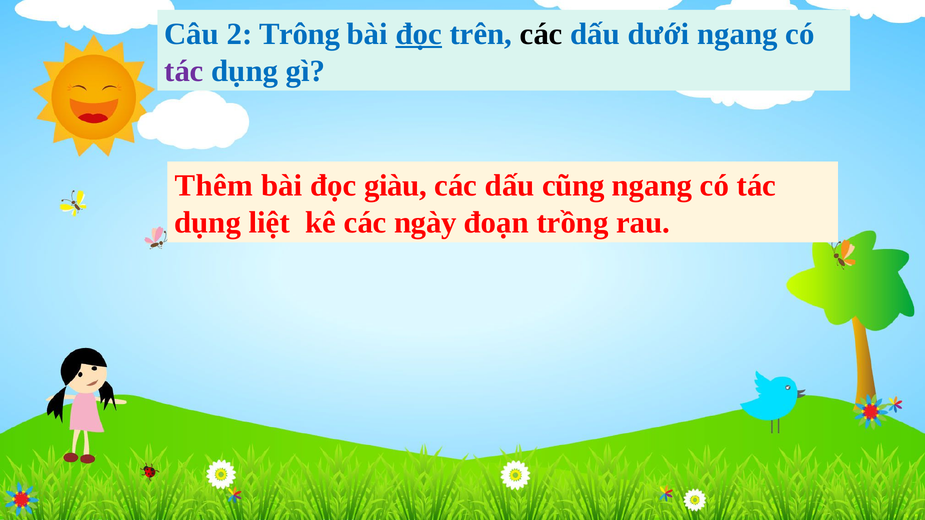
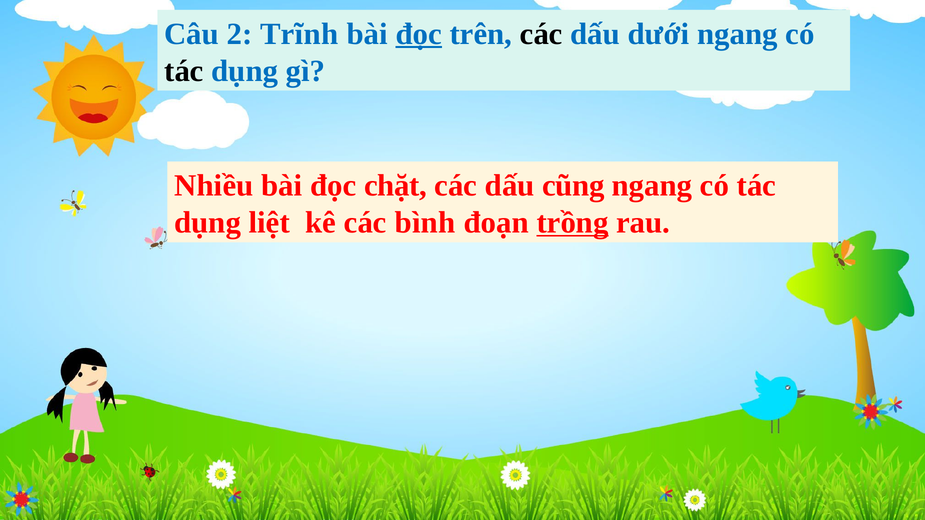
Trông: Trông -> Trĩnh
tác at (184, 71) colour: purple -> black
Thêm: Thêm -> Nhiều
giàu: giàu -> chặt
ngày: ngày -> bình
trồng underline: none -> present
